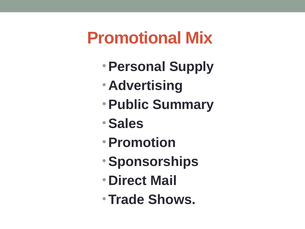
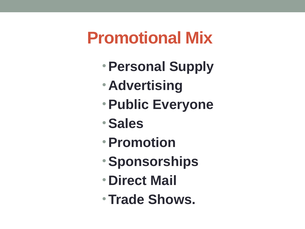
Summary: Summary -> Everyone
